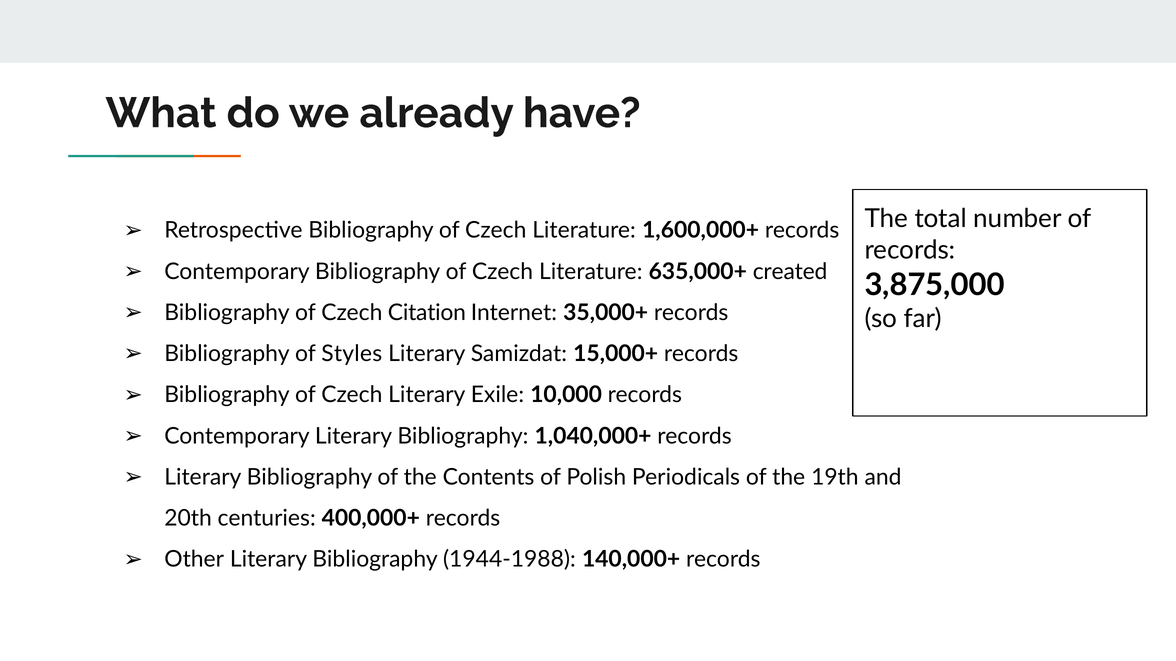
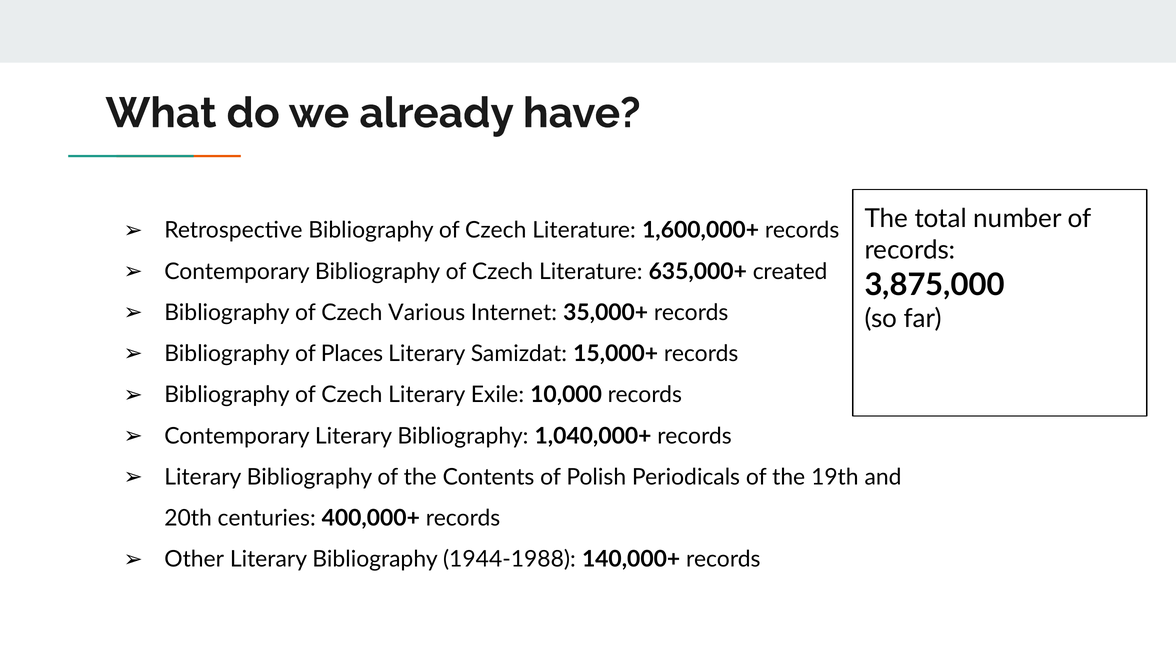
Citation: Citation -> Various
Styles: Styles -> Places
